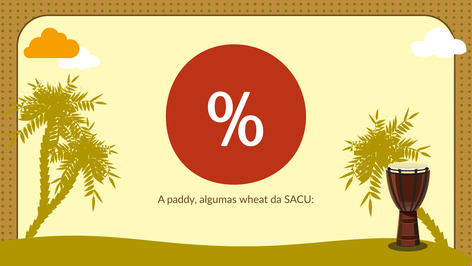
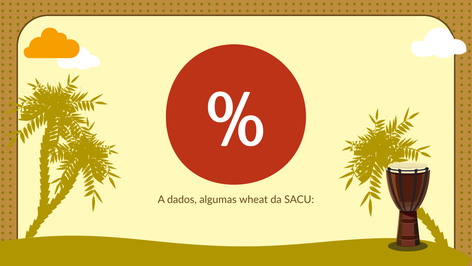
paddy: paddy -> dados
